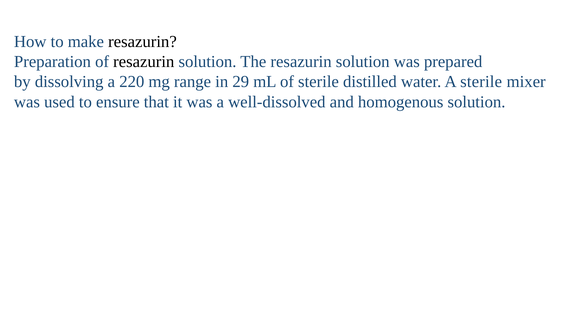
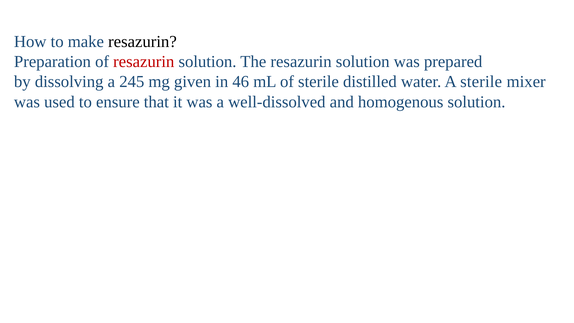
resazurin at (144, 62) colour: black -> red
220: 220 -> 245
range: range -> given
29: 29 -> 46
